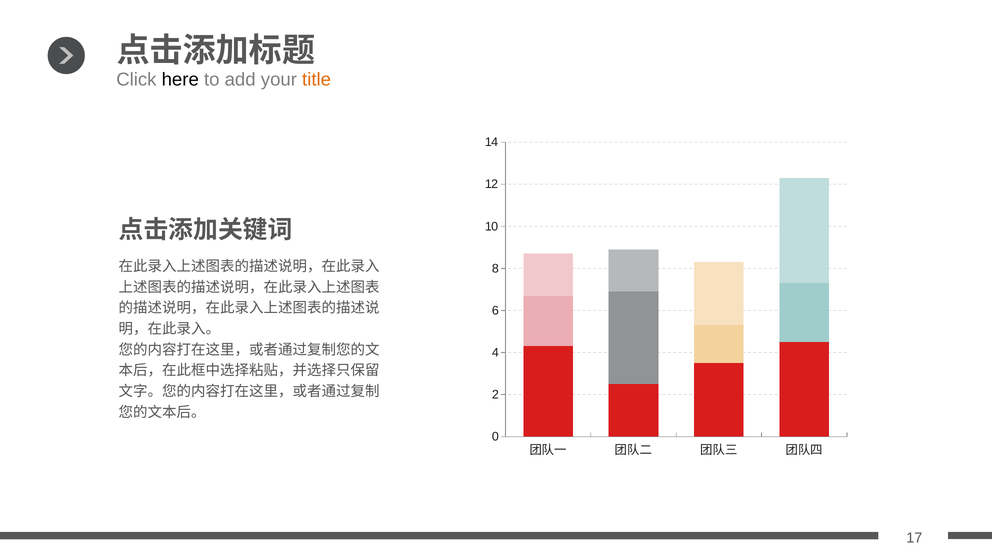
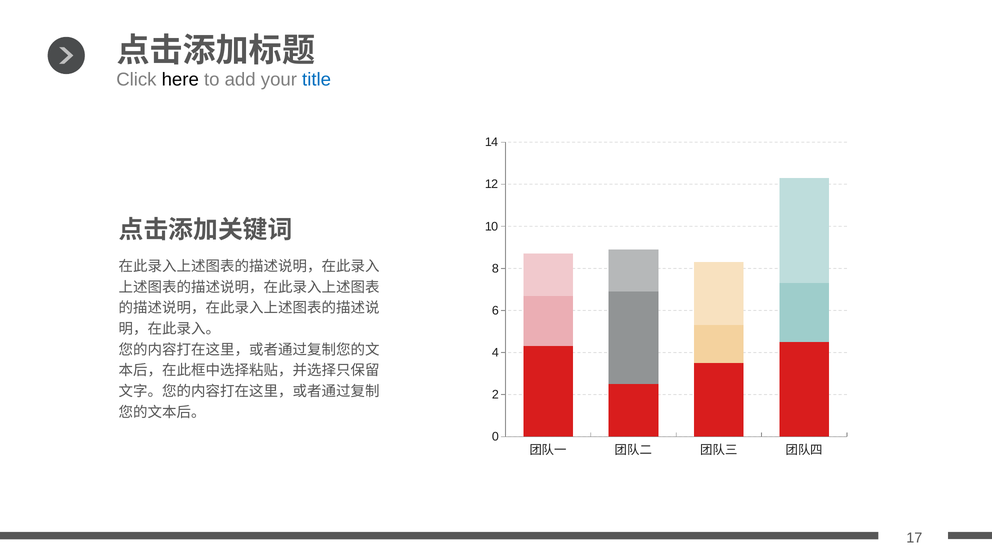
title colour: orange -> blue
